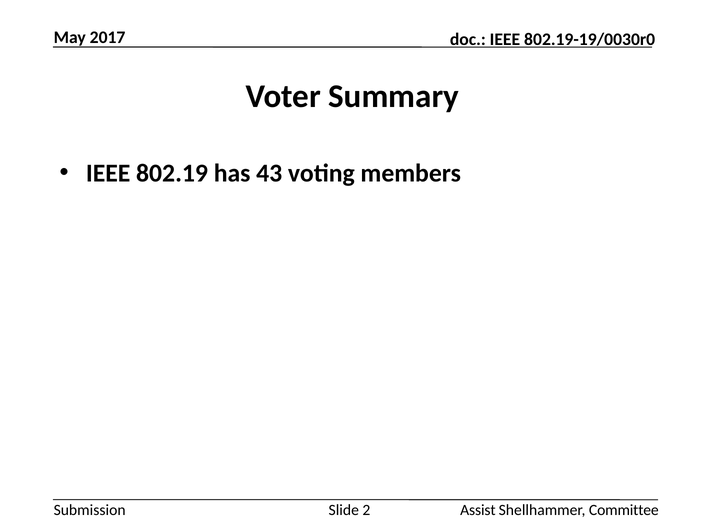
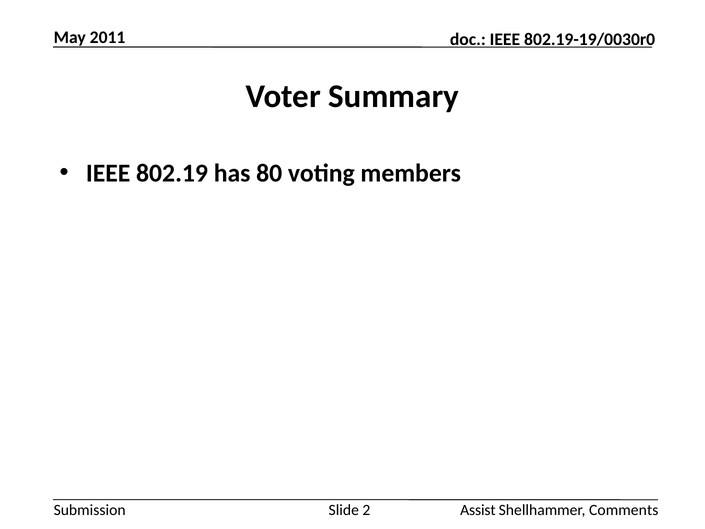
2017: 2017 -> 2011
43: 43 -> 80
Committee: Committee -> Comments
